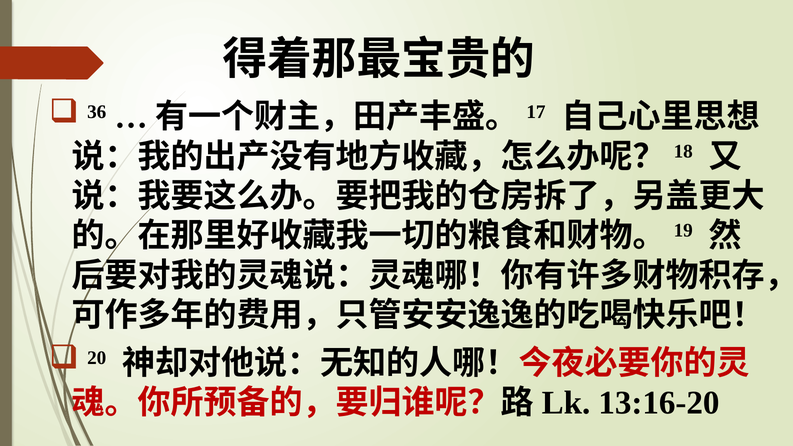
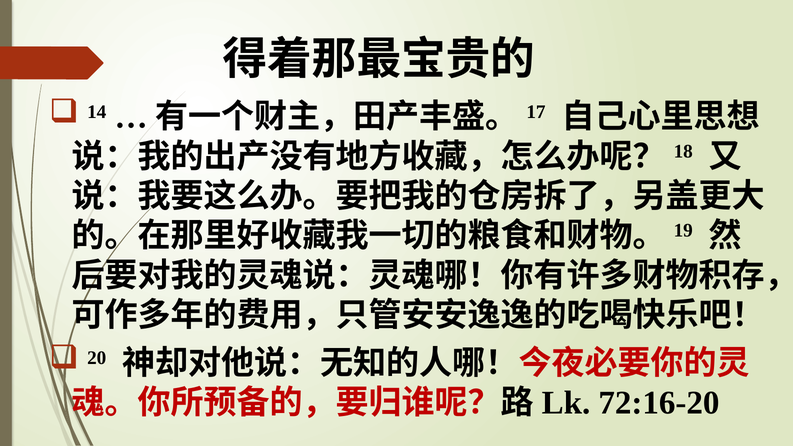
36: 36 -> 14
13:16-20: 13:16-20 -> 72:16-20
